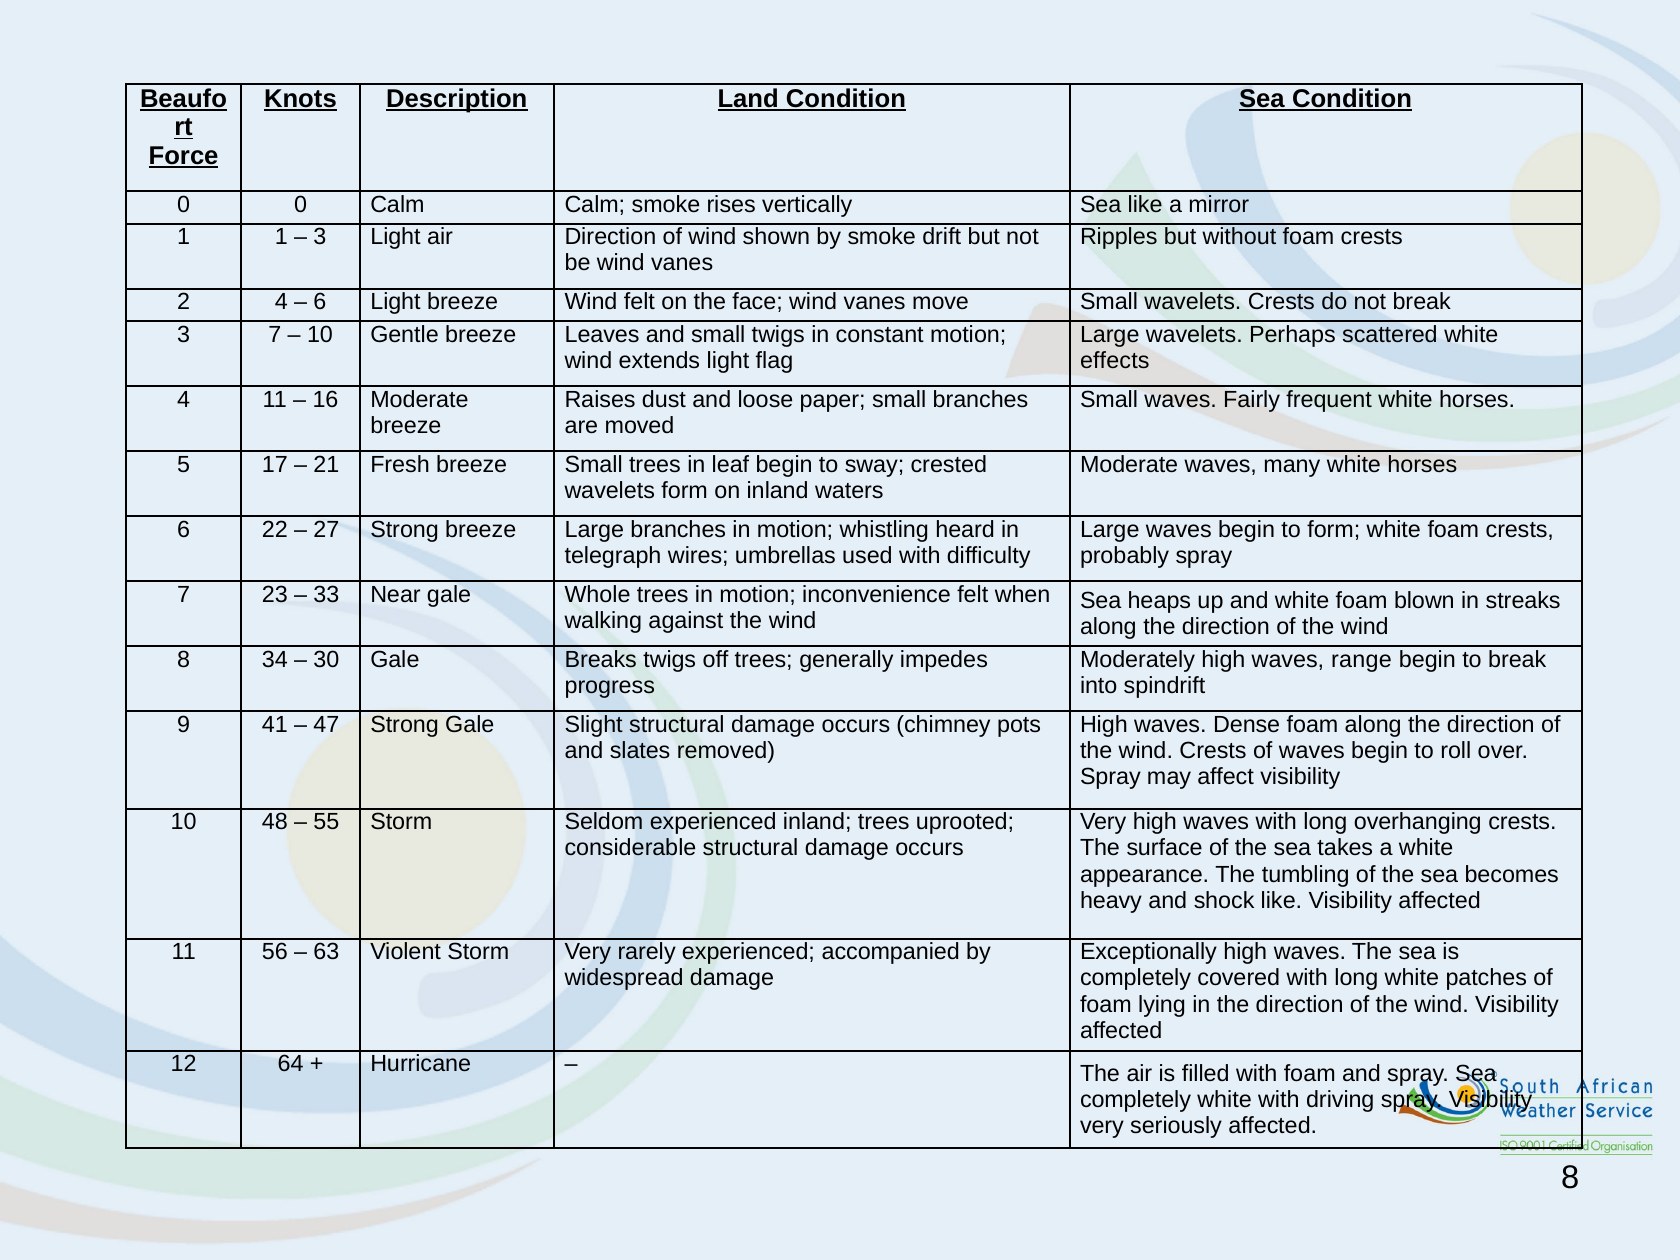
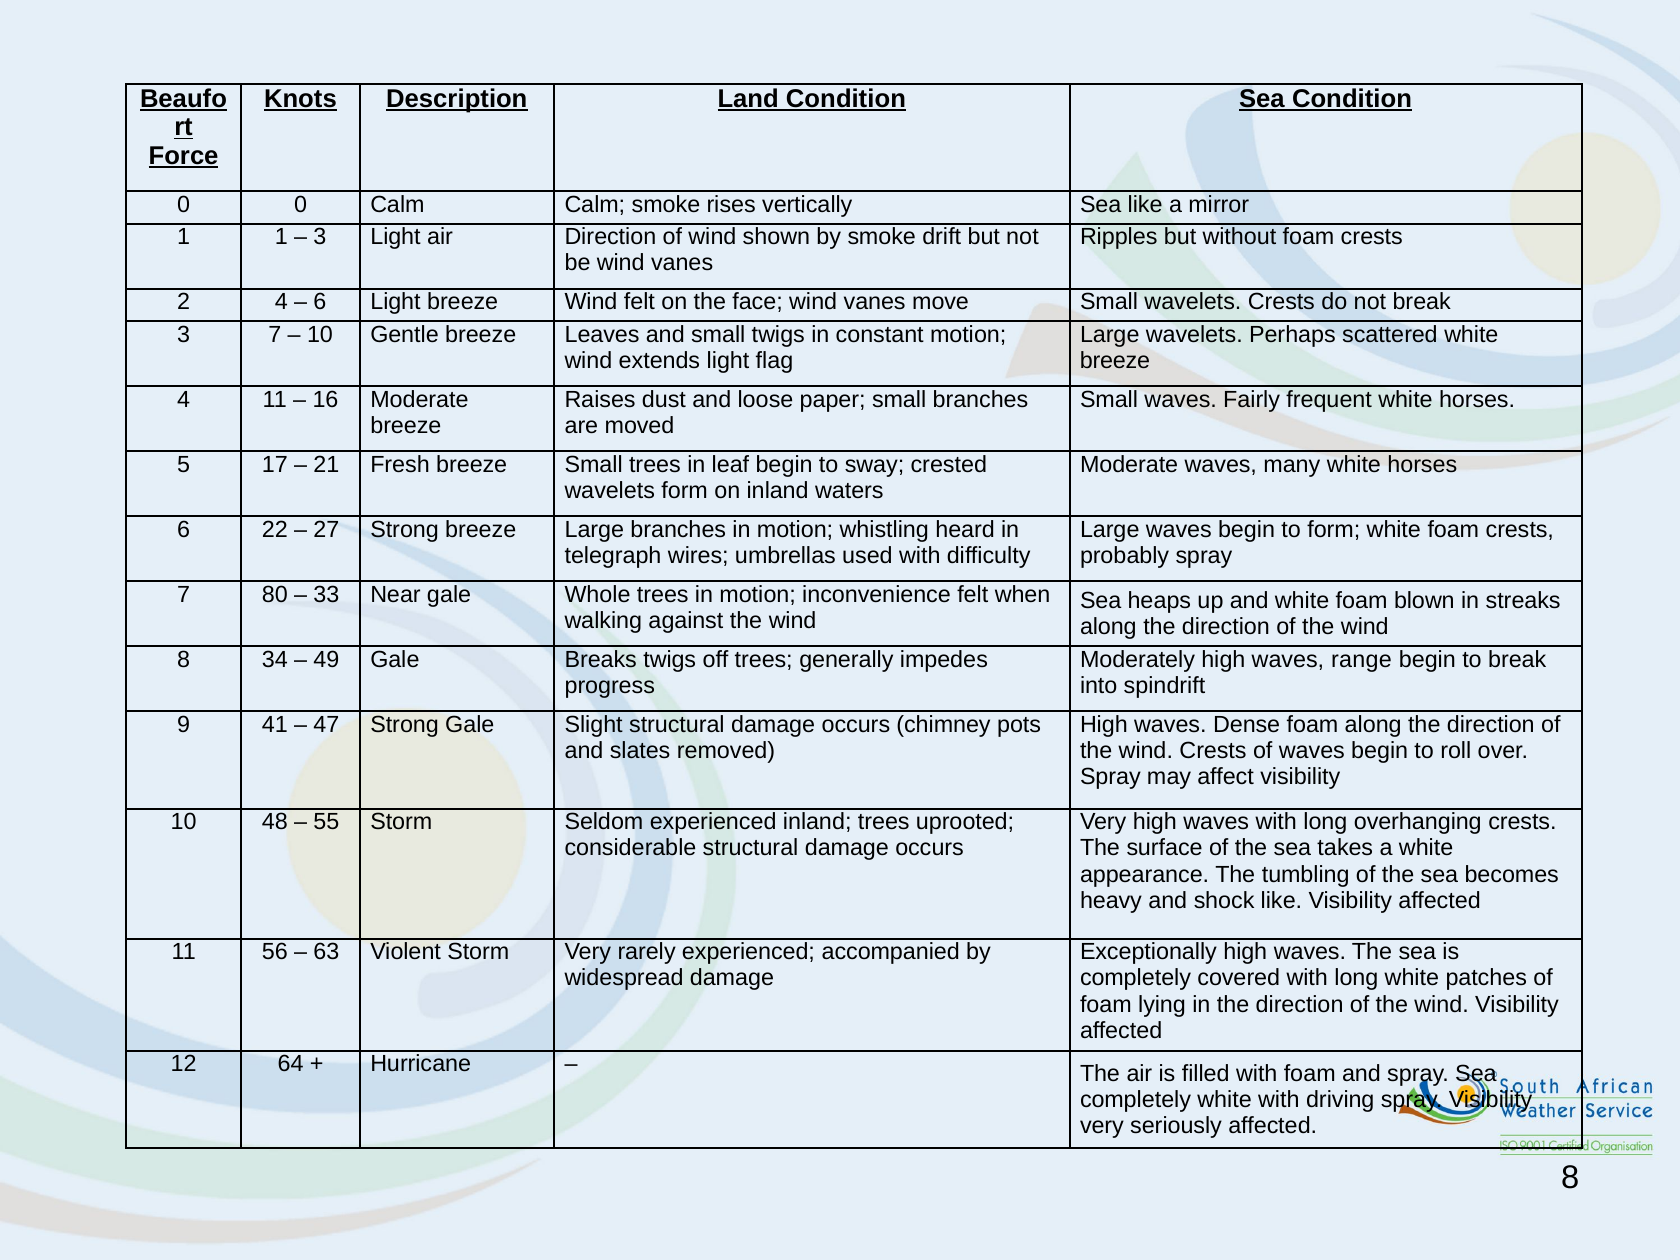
effects at (1115, 361): effects -> breeze
23: 23 -> 80
30: 30 -> 49
